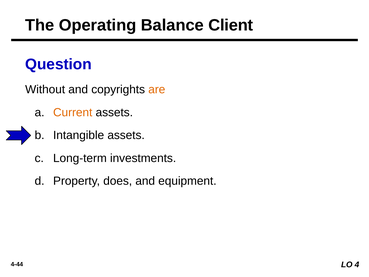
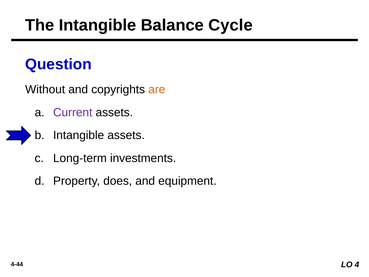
The Operating: Operating -> Intangible
Client: Client -> Cycle
Current colour: orange -> purple
